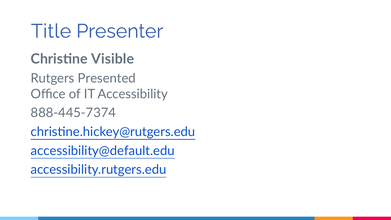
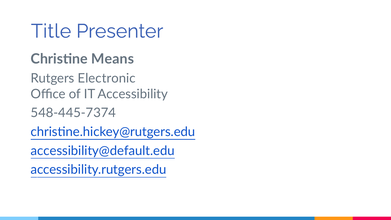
Visible: Visible -> Means
Presented: Presented -> Electronic
888-445-7374: 888-445-7374 -> 548-445-7374
